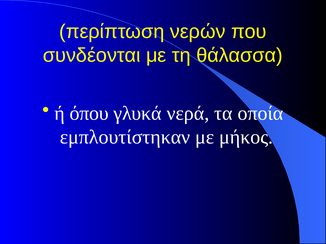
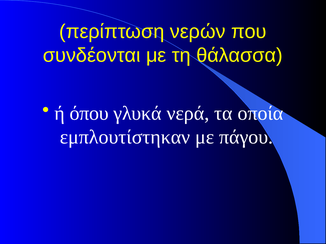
μήκος: μήκος -> πάγου
